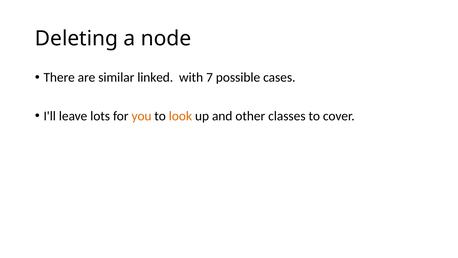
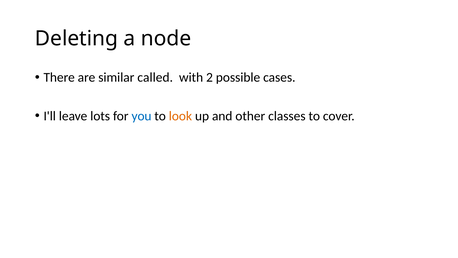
linked: linked -> called
7: 7 -> 2
you colour: orange -> blue
